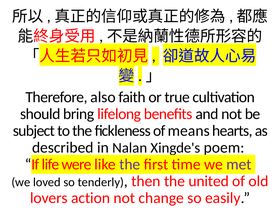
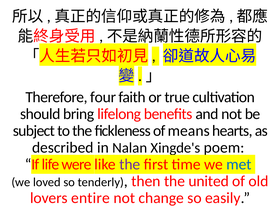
also: also -> four
met colour: purple -> blue
action: action -> entire
